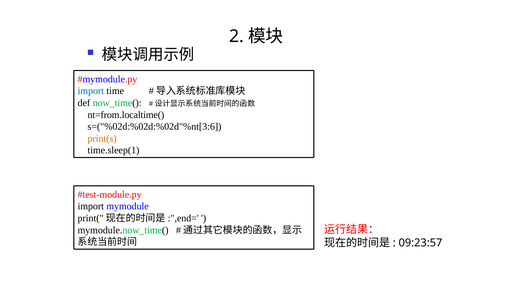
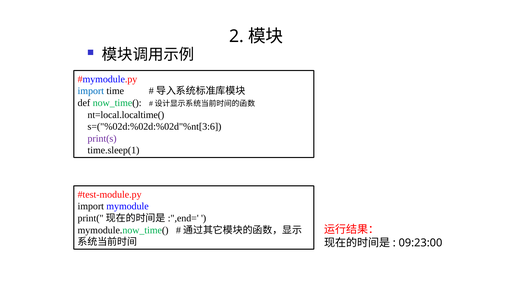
nt=from.localtime(: nt=from.localtime( -> nt=local.localtime(
print(s colour: orange -> purple
09:23:57: 09:23:57 -> 09:23:00
